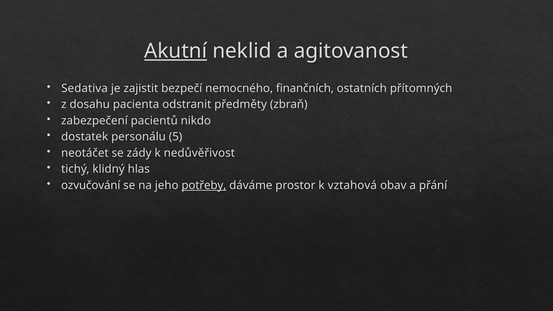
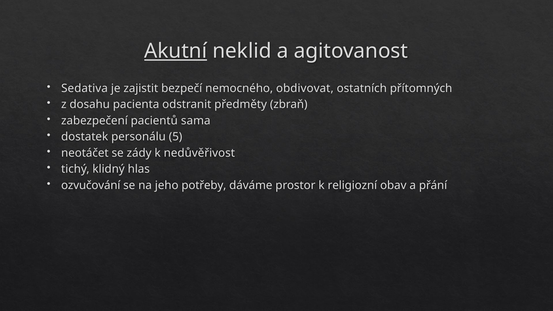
finančních: finančních -> obdivovat
nikdo: nikdo -> sama
potřeby underline: present -> none
vztahová: vztahová -> religiozní
